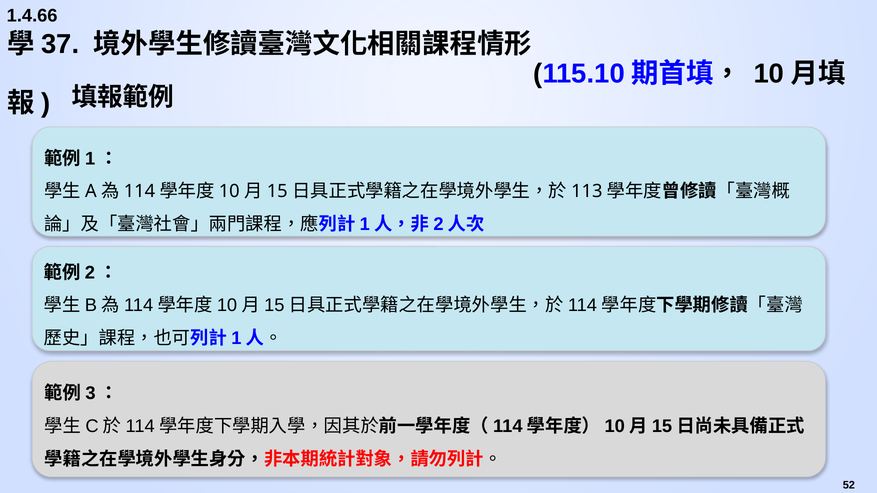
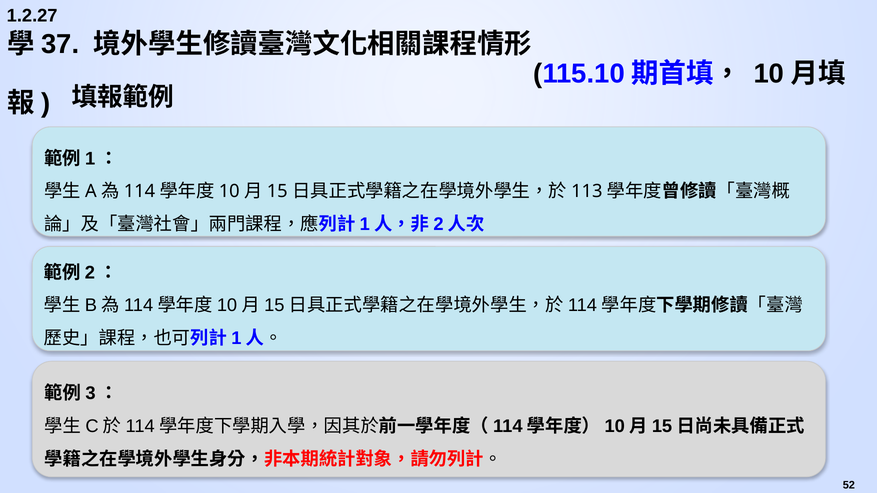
1.4.66: 1.4.66 -> 1.2.27
